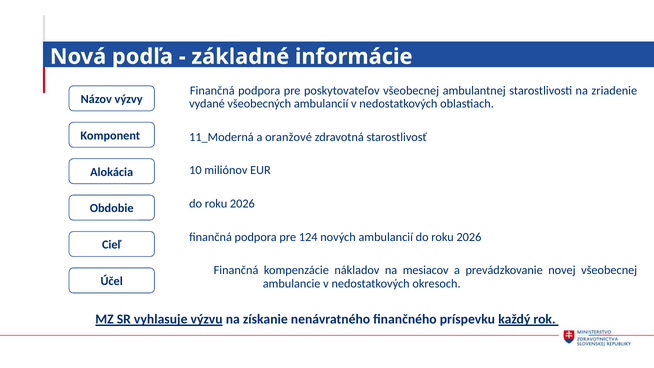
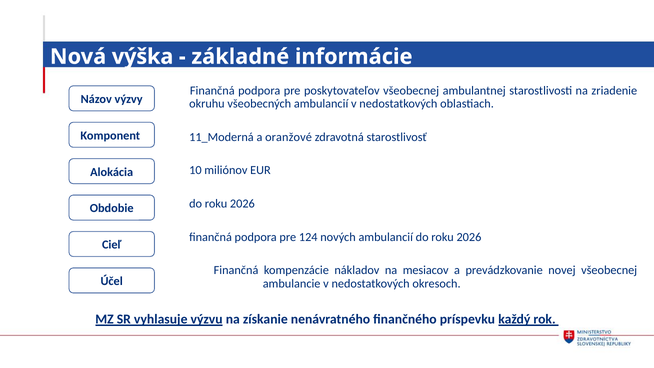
podľa: podľa -> výška
vydané: vydané -> okruhu
